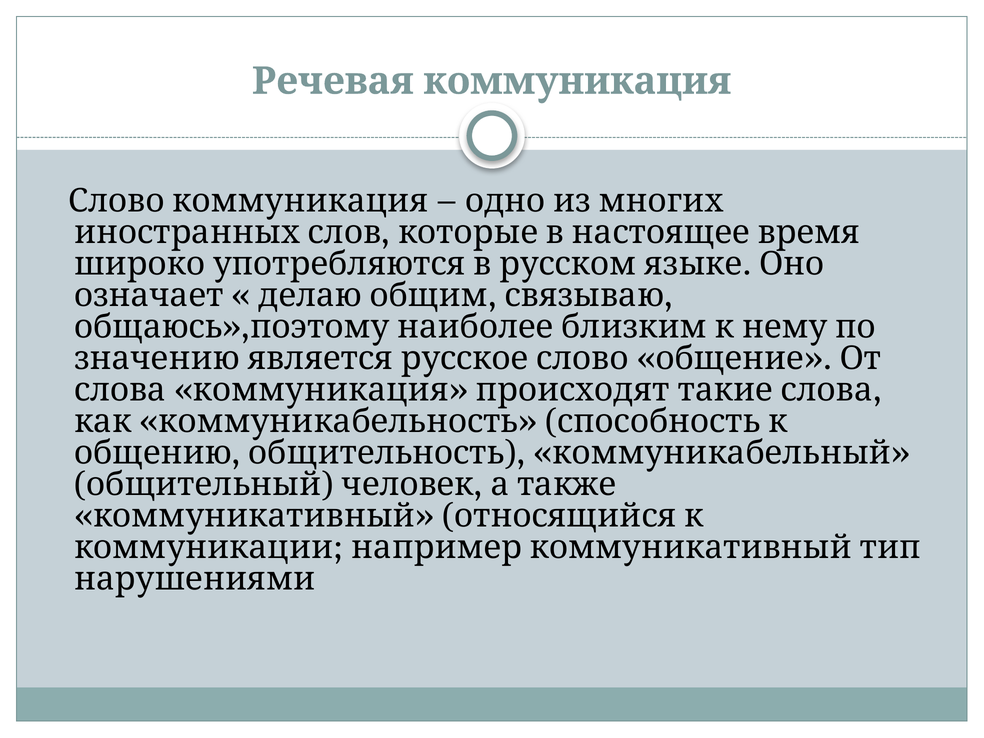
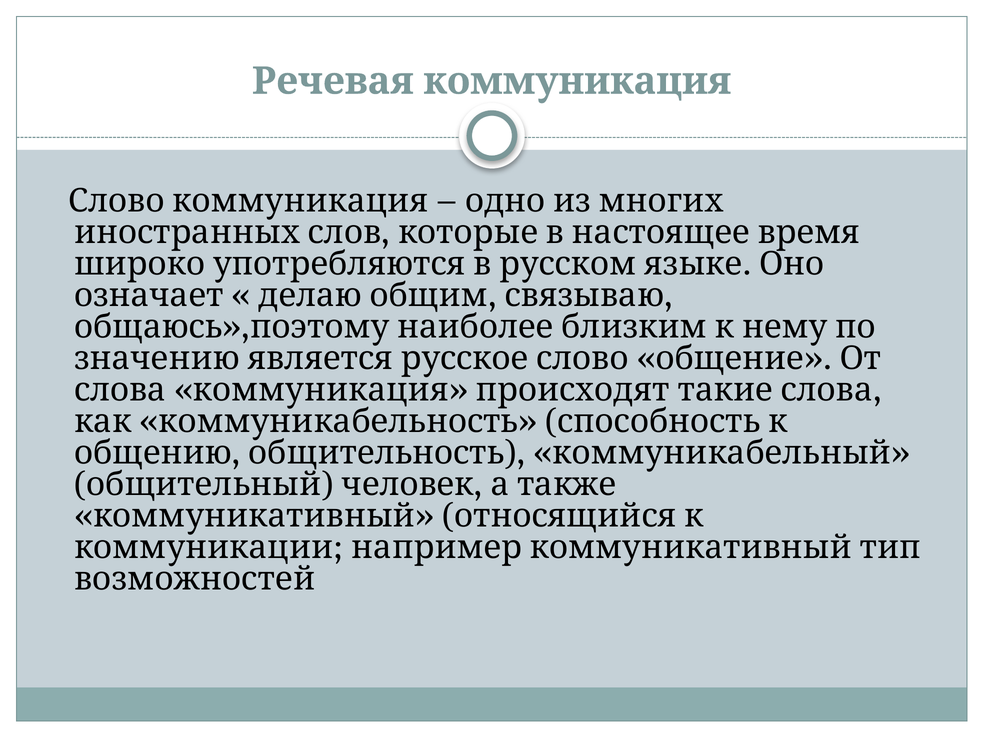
нарушениями: нарушениями -> возможностей
